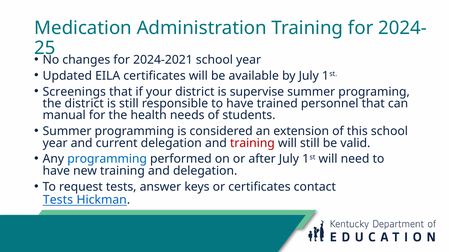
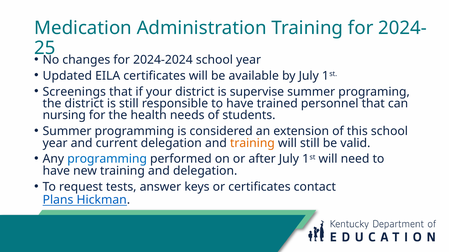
2024-2021: 2024-2021 -> 2024-2024
manual: manual -> nursing
training at (252, 143) colour: red -> orange
Tests at (58, 200): Tests -> Plans
